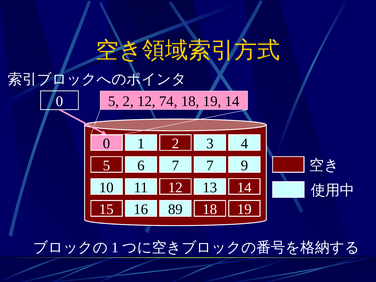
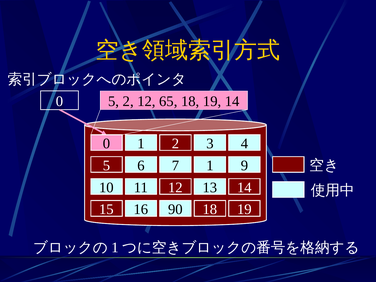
74: 74 -> 65
7 7: 7 -> 1
89: 89 -> 90
